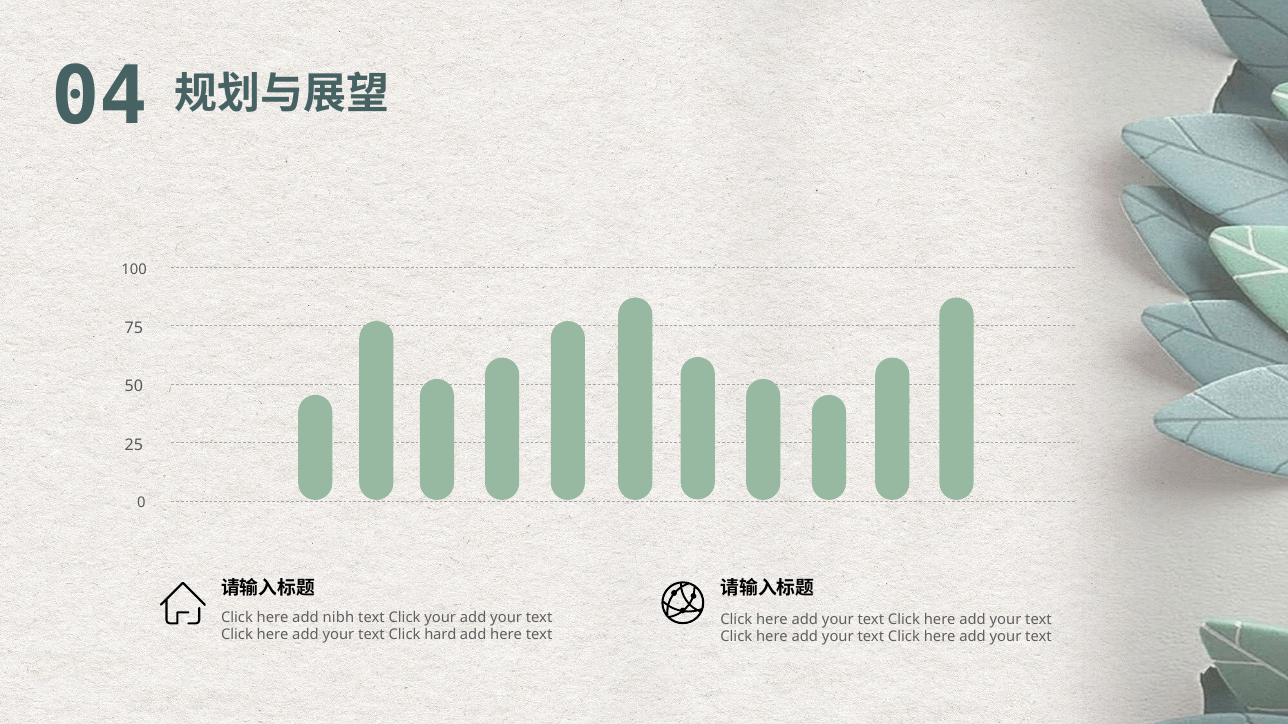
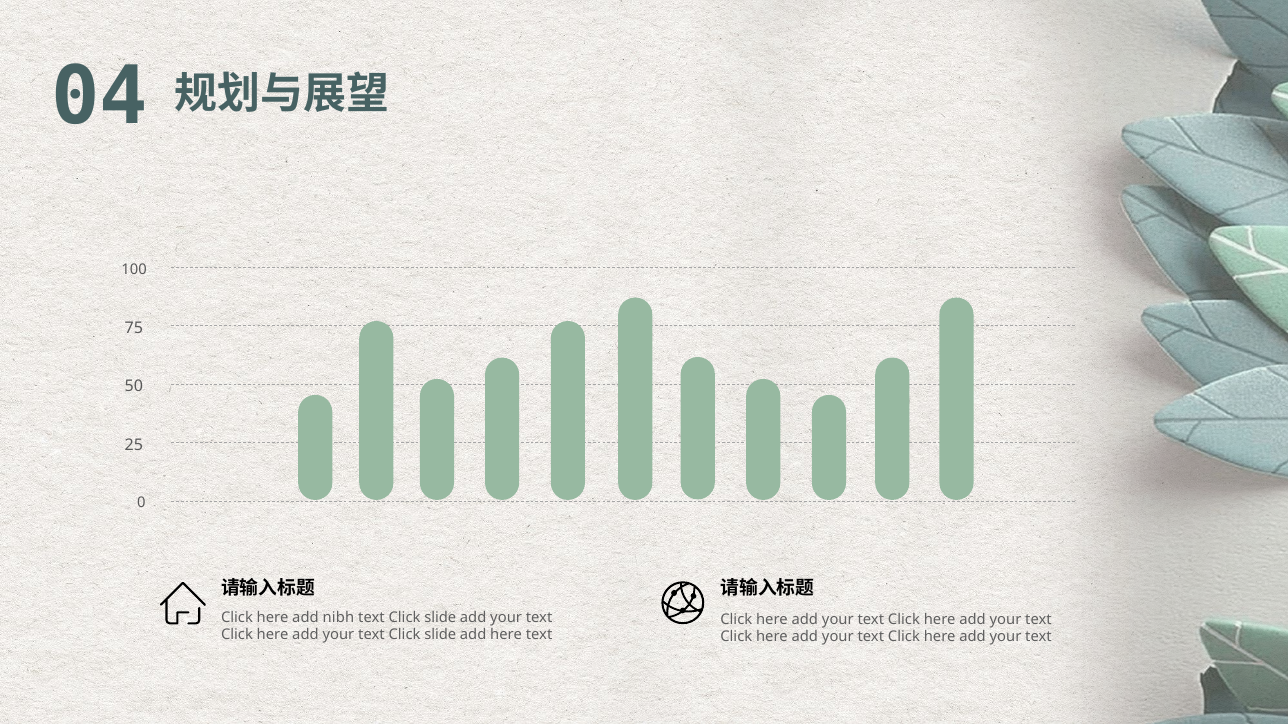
your at (440, 618): your -> slide
your text Click hard: hard -> slide
